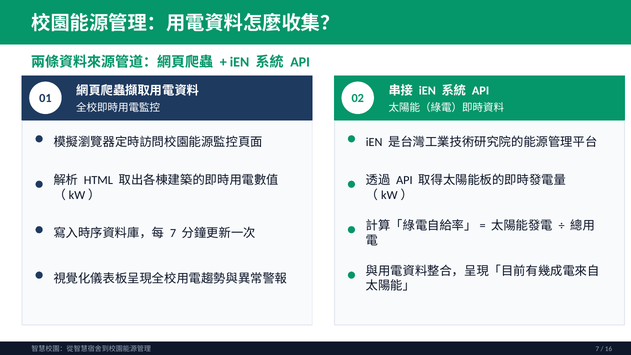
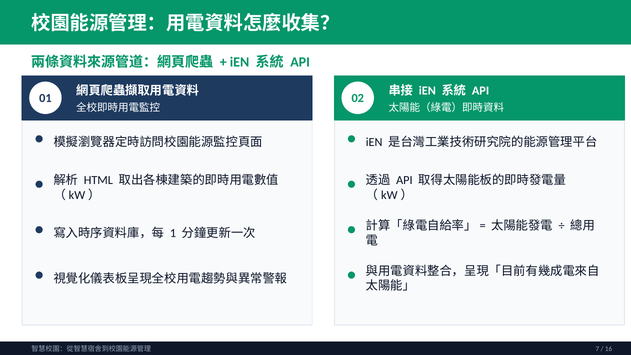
7 at (173, 233): 7 -> 1
